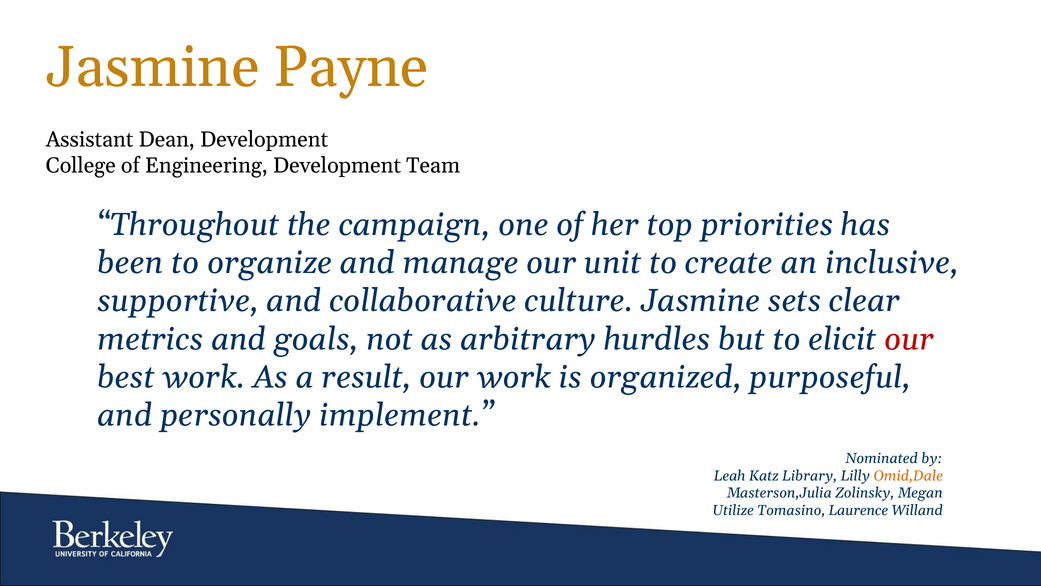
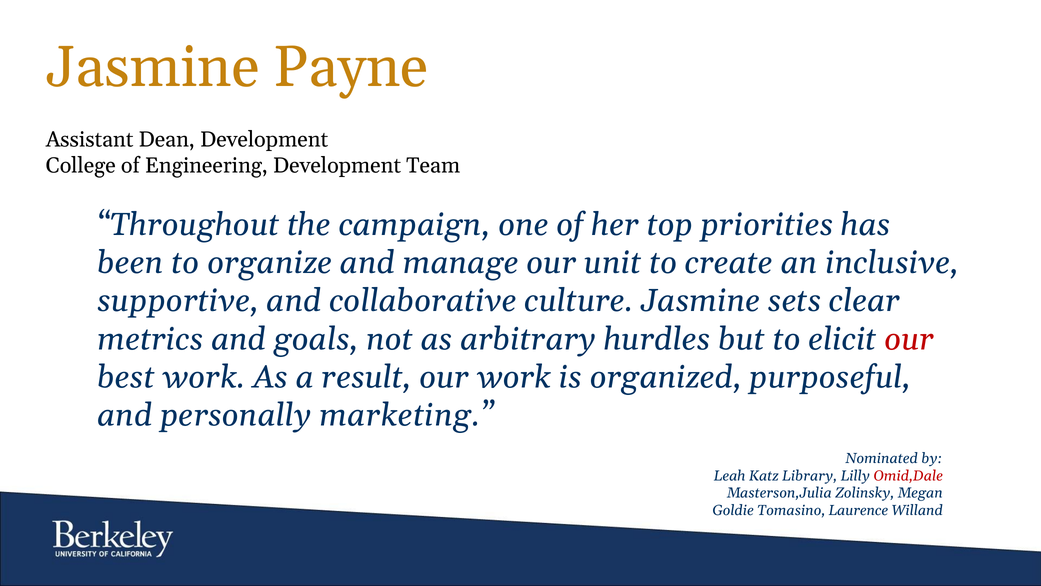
implement: implement -> marketing
Omid,Dale colour: orange -> red
Utilize: Utilize -> Goldie
